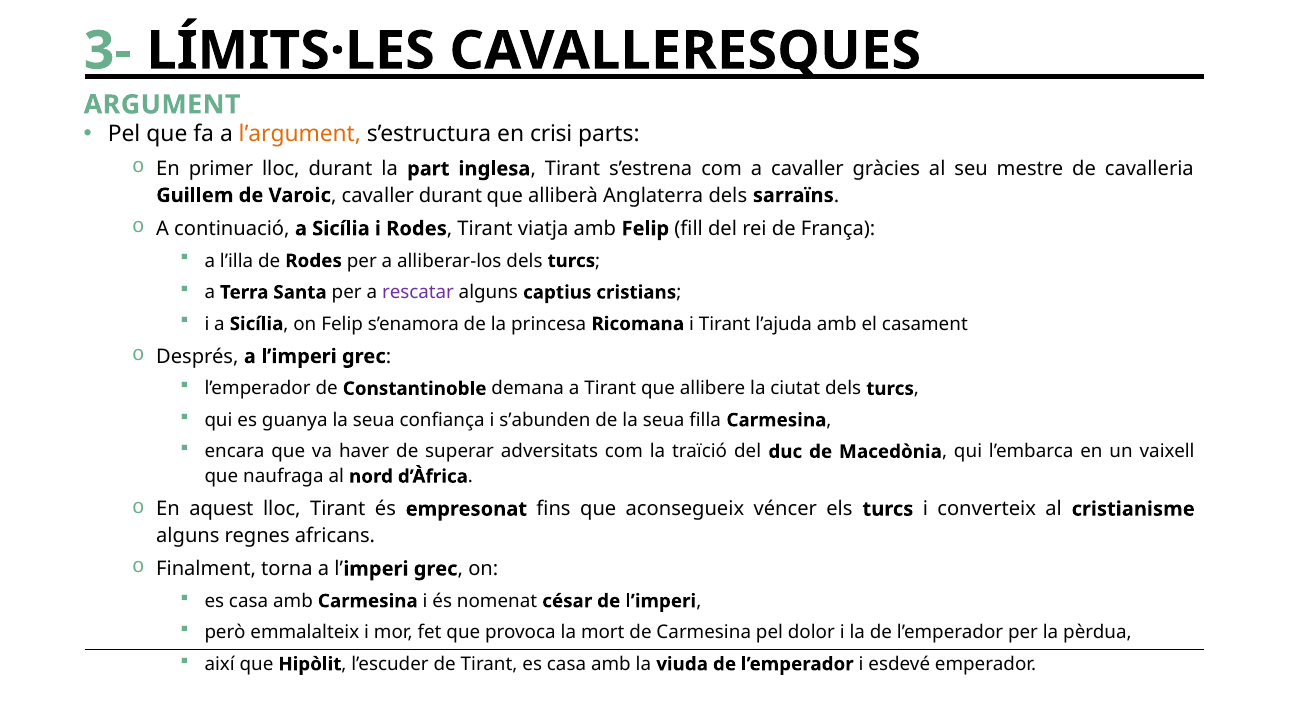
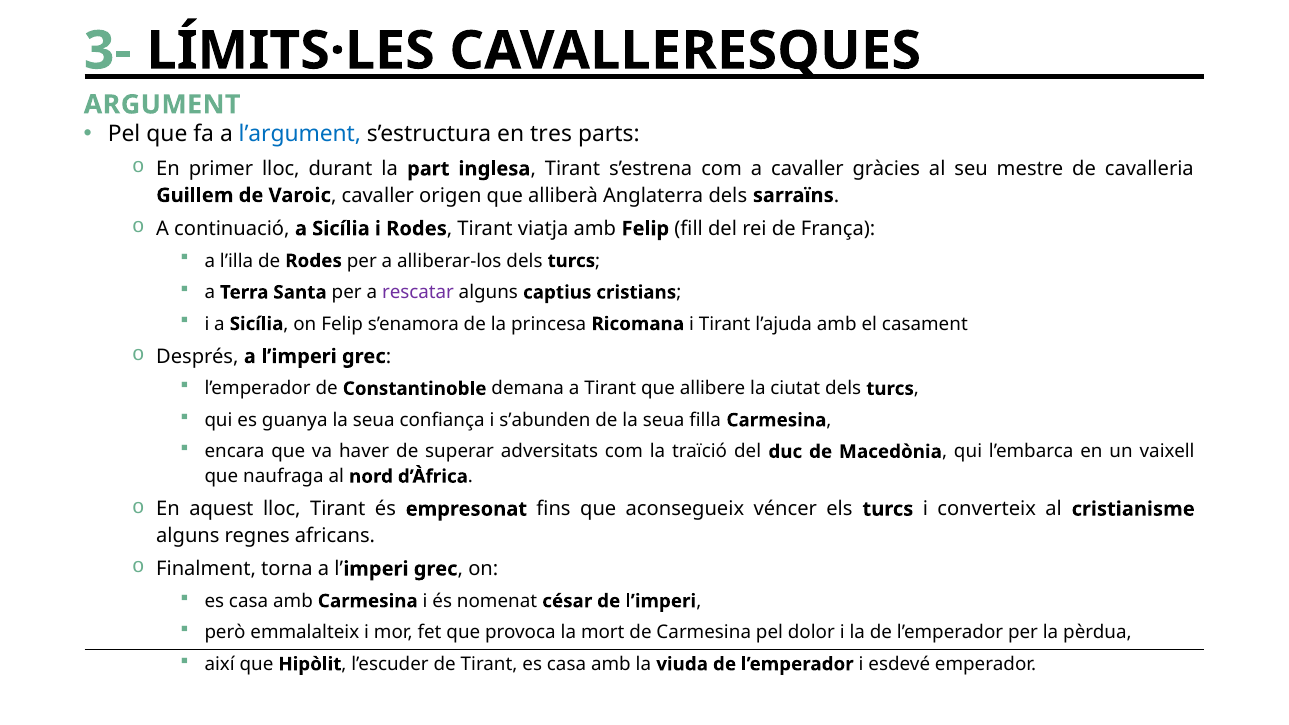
l’argument colour: orange -> blue
crisi: crisi -> tres
cavaller durant: durant -> origen
